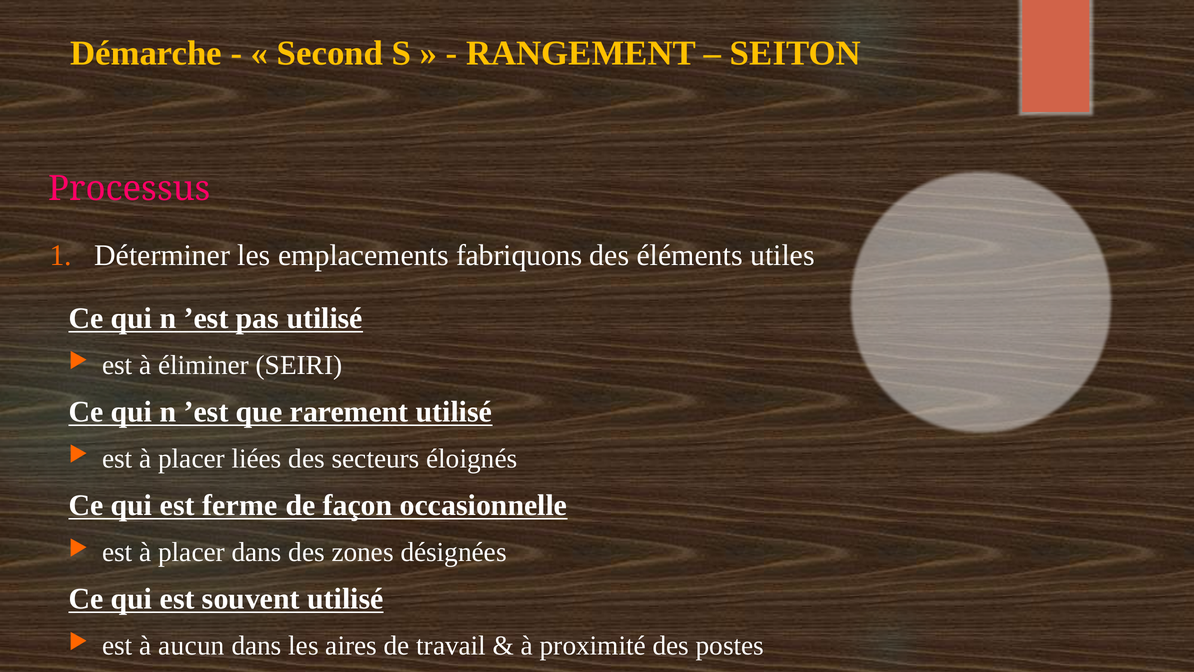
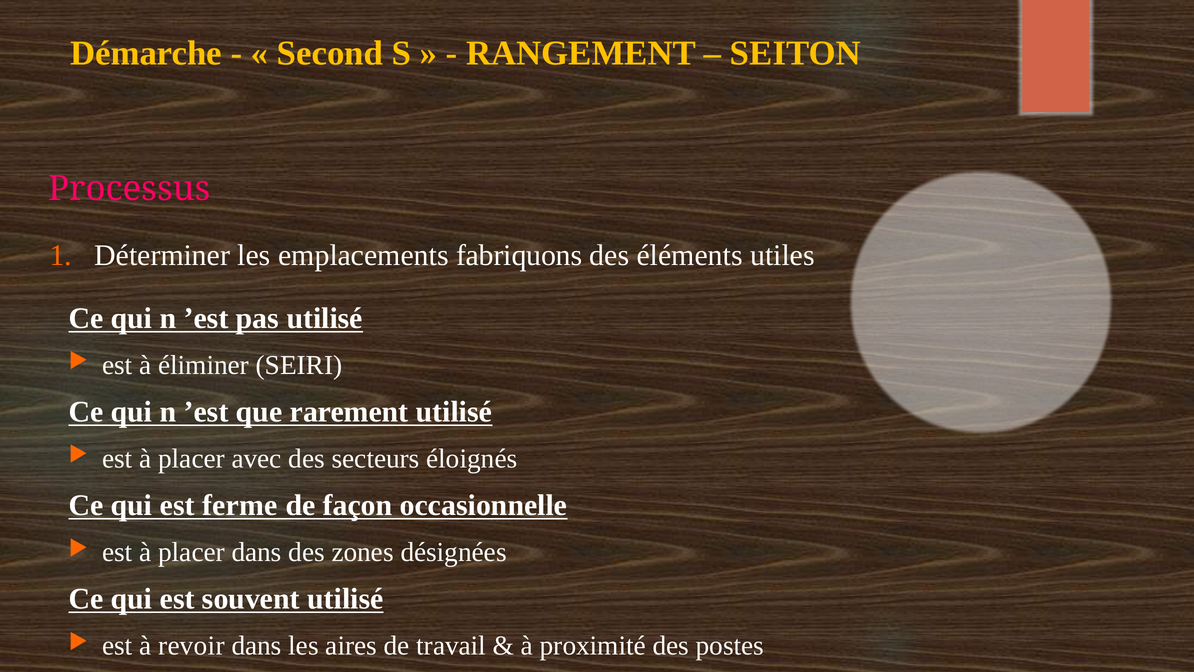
liées: liées -> avec
aucun: aucun -> revoir
